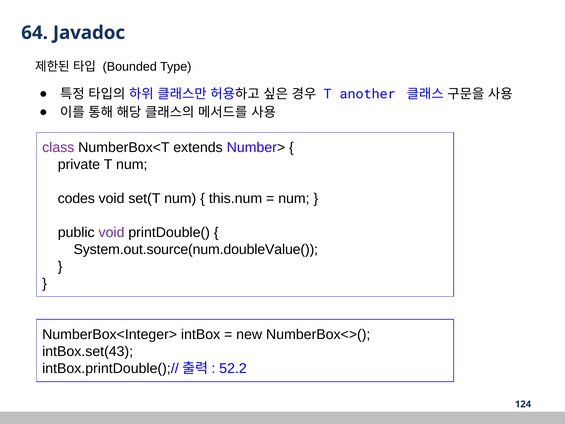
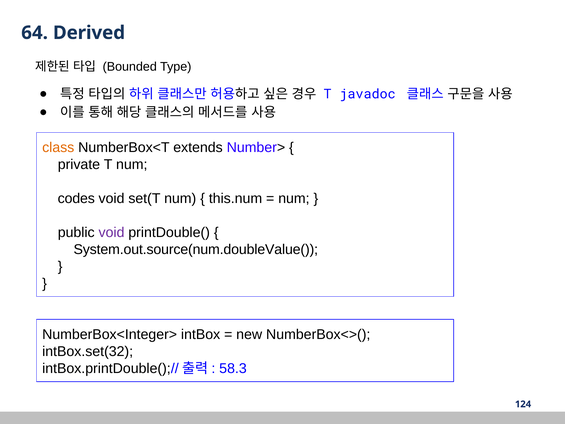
Javadoc: Javadoc -> Derived
another: another -> javadoc
class colour: purple -> orange
intBox.set(43: intBox.set(43 -> intBox.set(32
52.2: 52.2 -> 58.3
